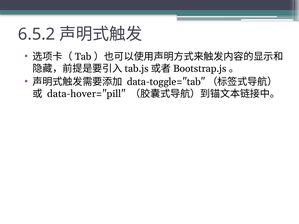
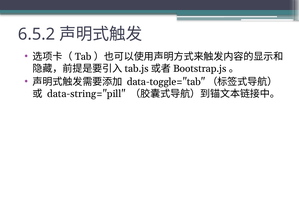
data-hover="pill: data-hover="pill -> data-string="pill
